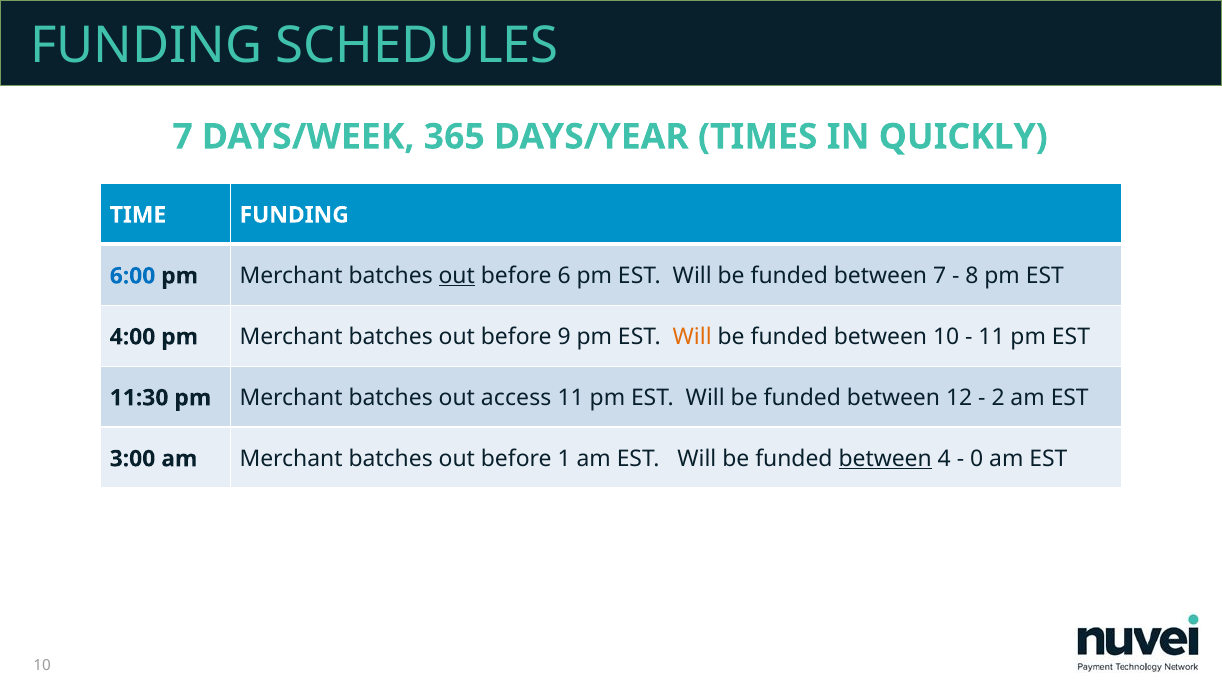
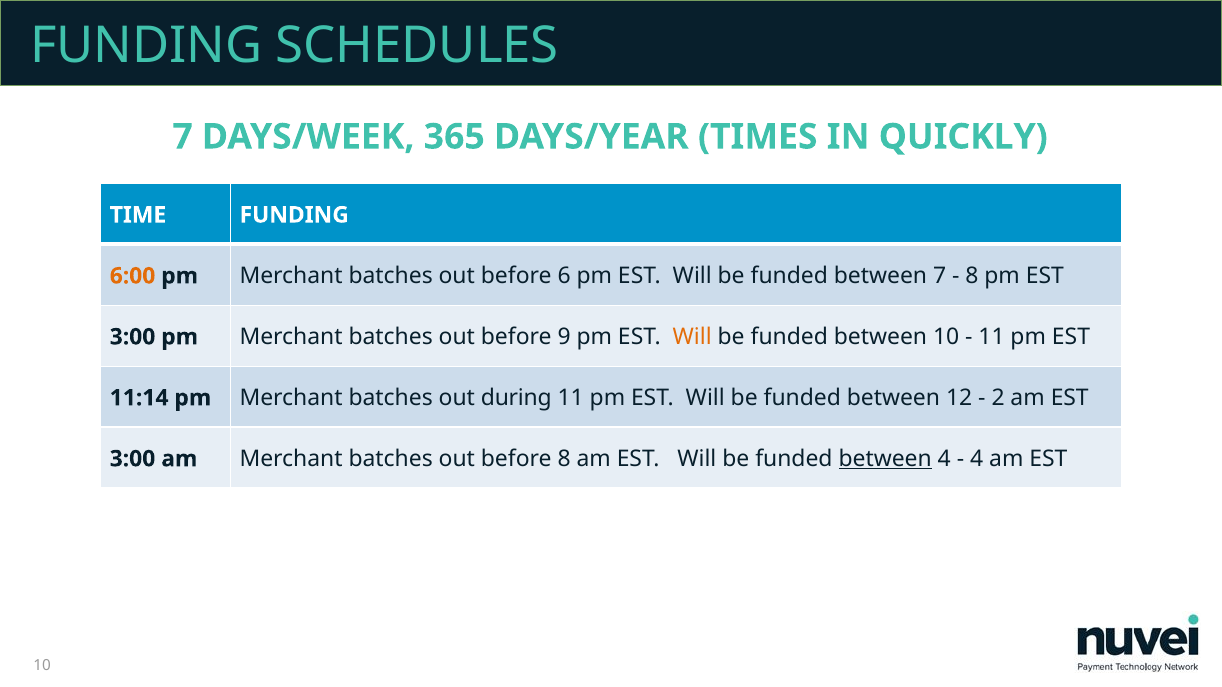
6:00 colour: blue -> orange
out at (457, 276) underline: present -> none
4:00 at (133, 337): 4:00 -> 3:00
11:30: 11:30 -> 11:14
access: access -> during
before 1: 1 -> 8
0 at (977, 459): 0 -> 4
